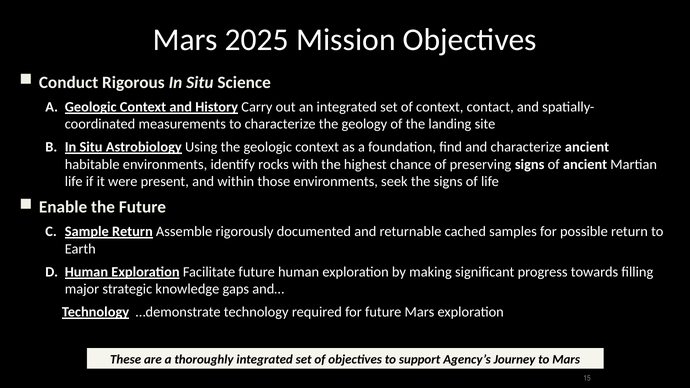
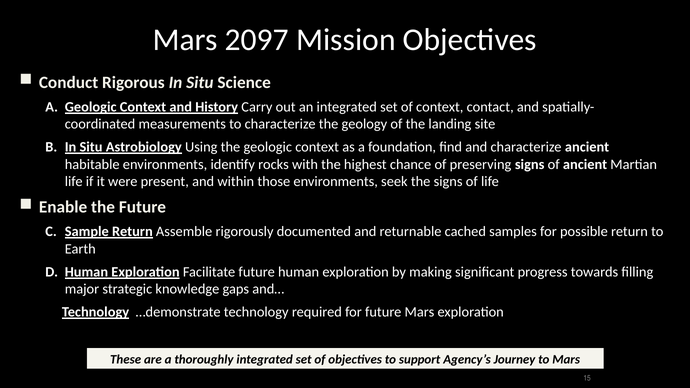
2025: 2025 -> 2097
